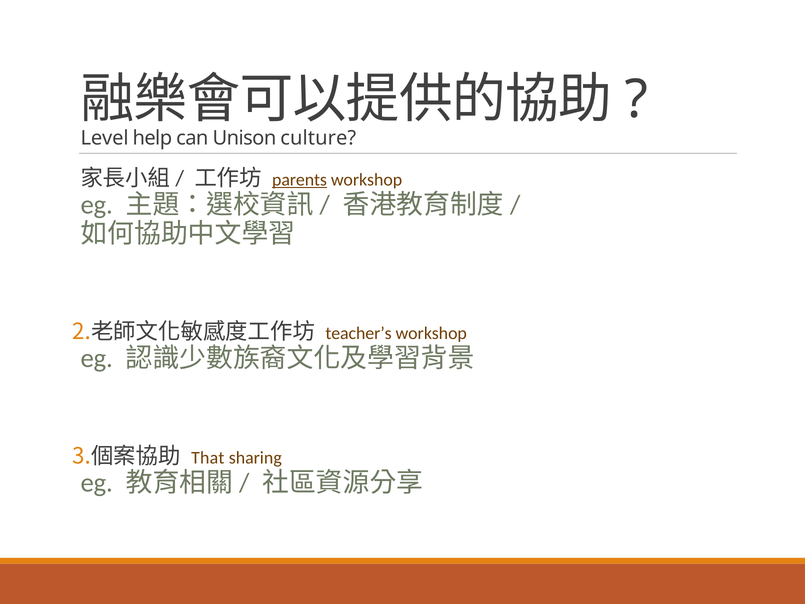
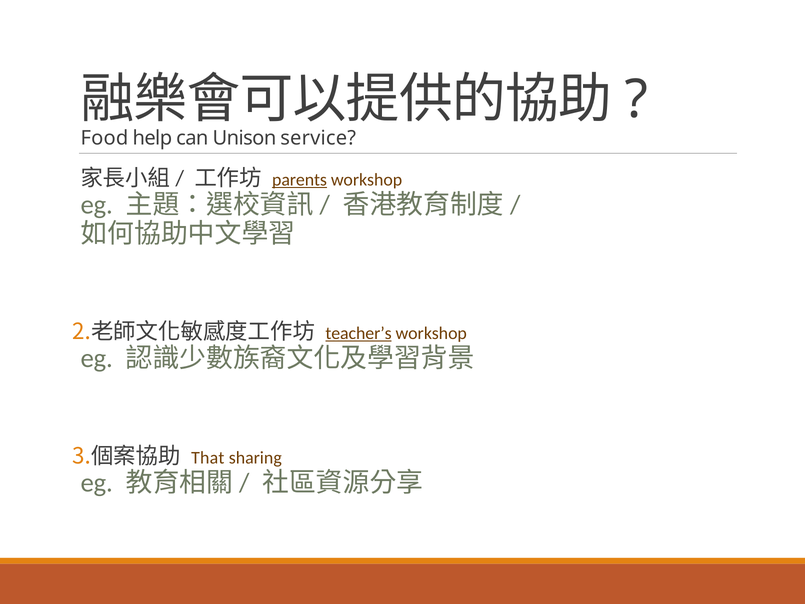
Level: Level -> Food
culture: culture -> service
teacher’s underline: none -> present
